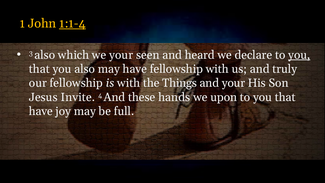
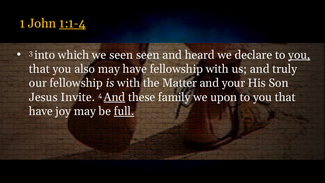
3 also: also -> into
we your: your -> seen
Things: Things -> Matter
And at (114, 97) underline: none -> present
hands: hands -> family
full underline: none -> present
